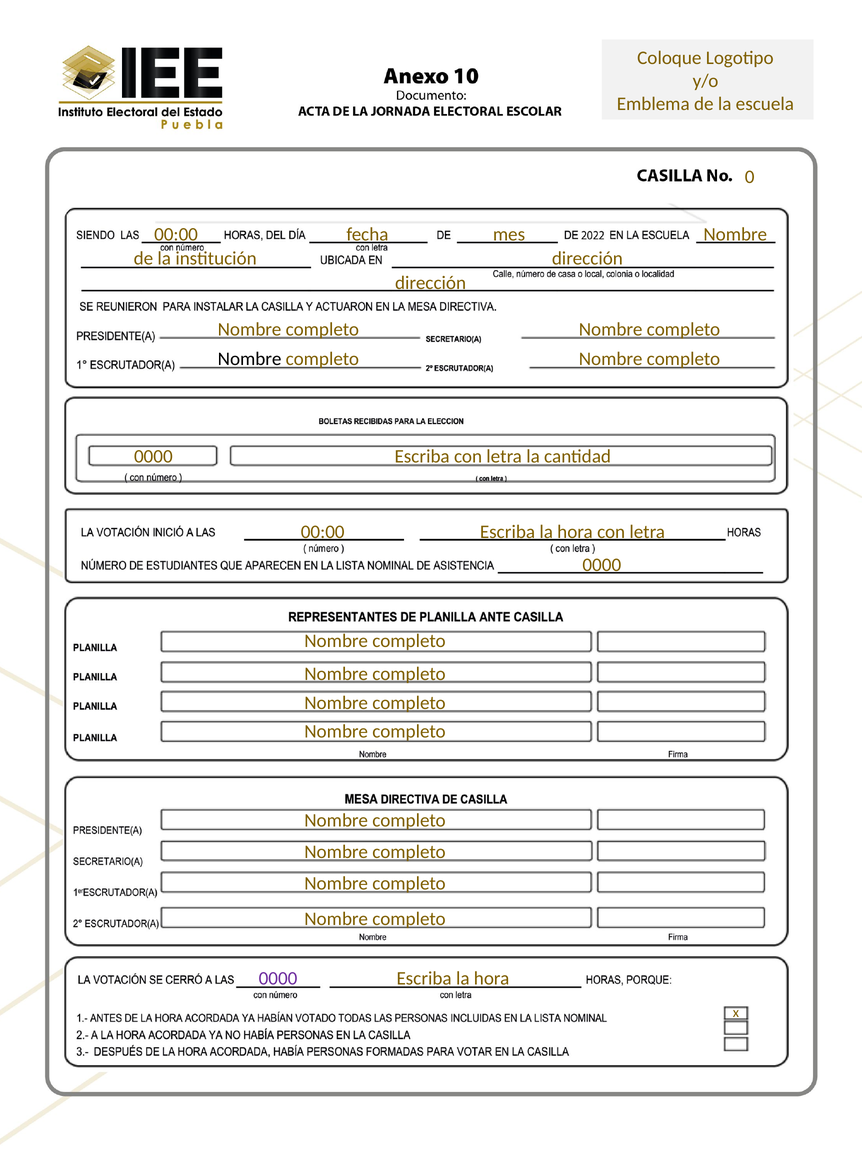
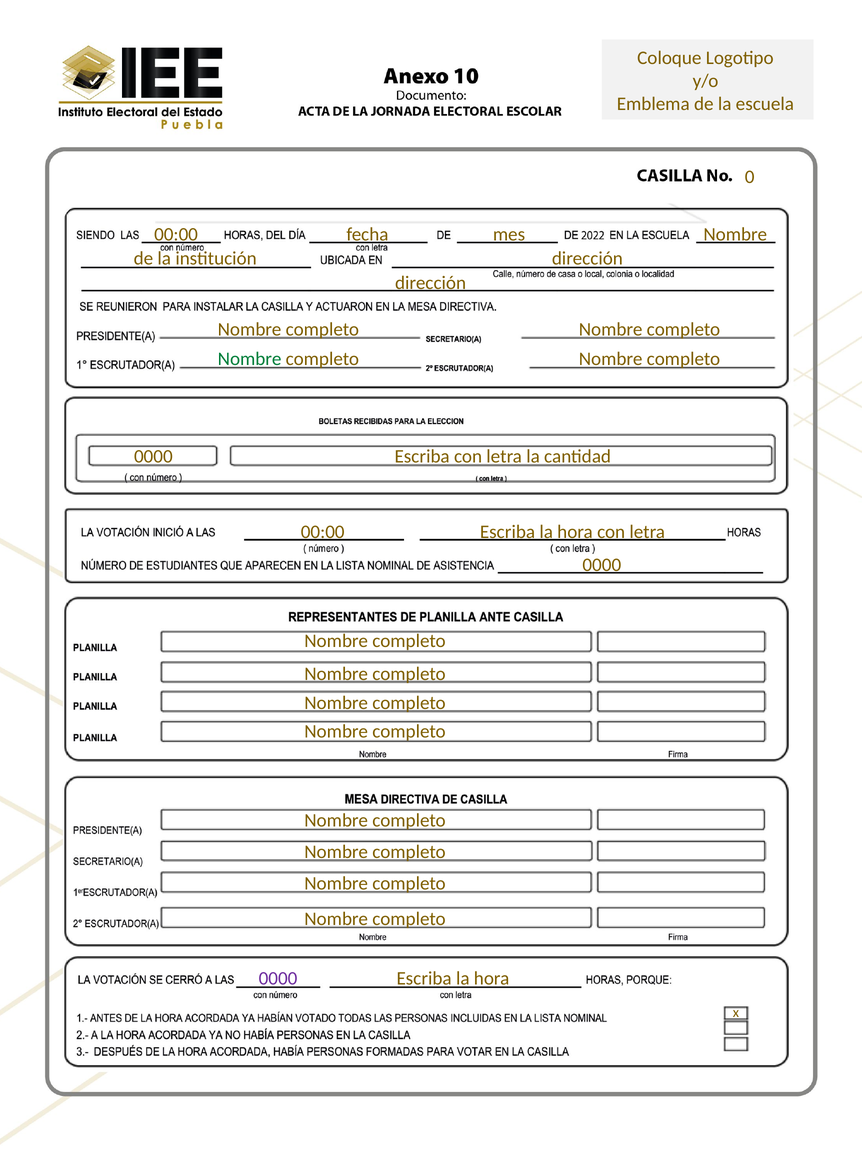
Nombre at (250, 359) colour: black -> green
